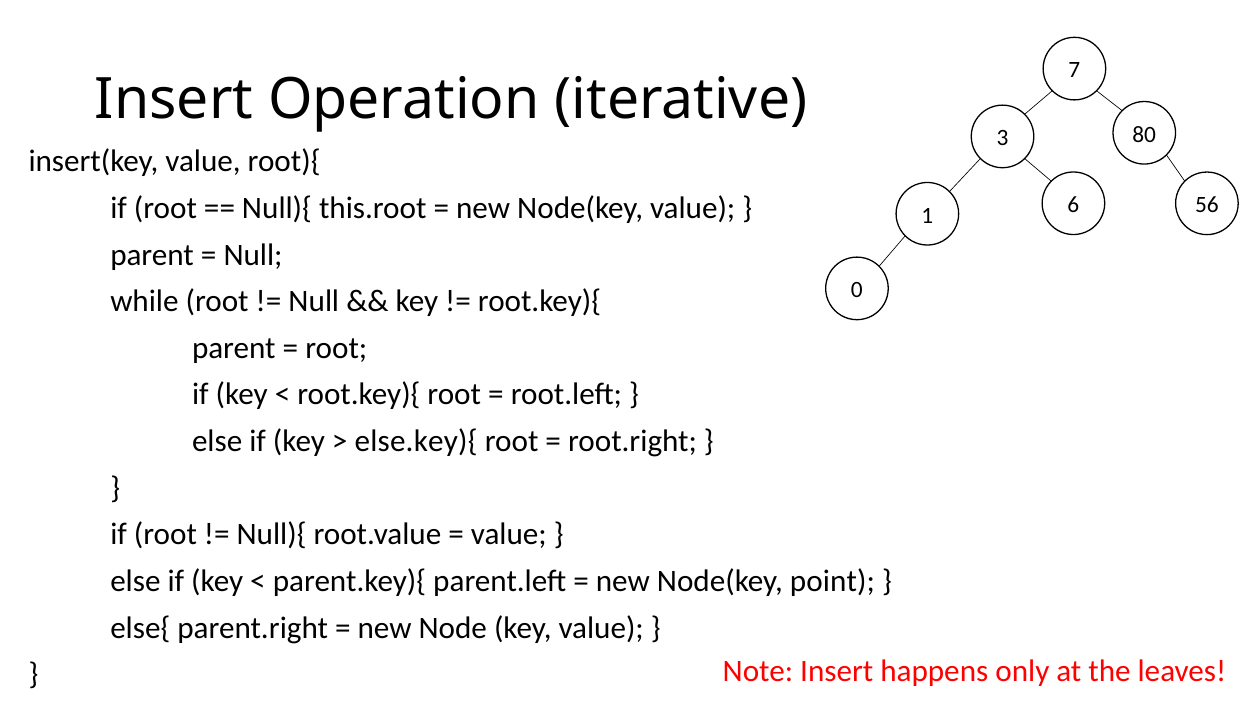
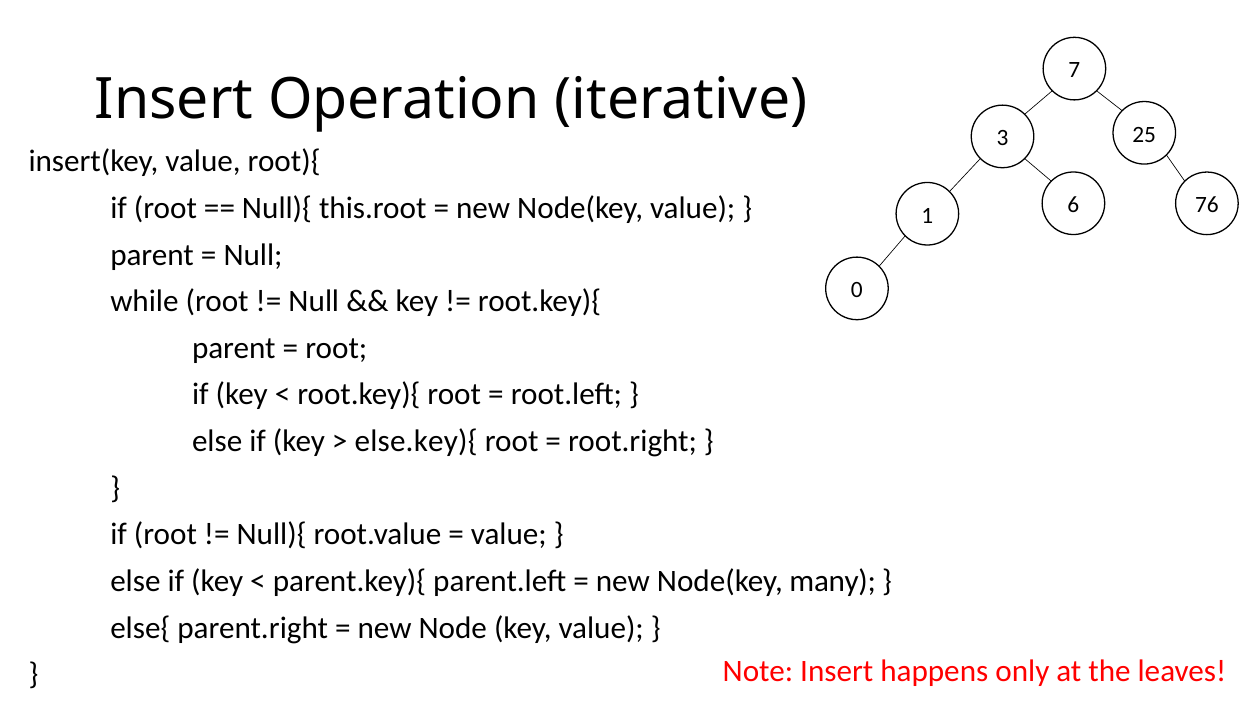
80: 80 -> 25
56: 56 -> 76
point: point -> many
